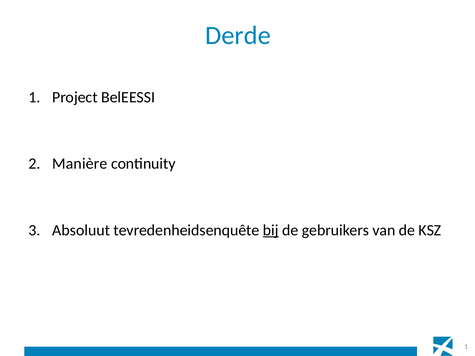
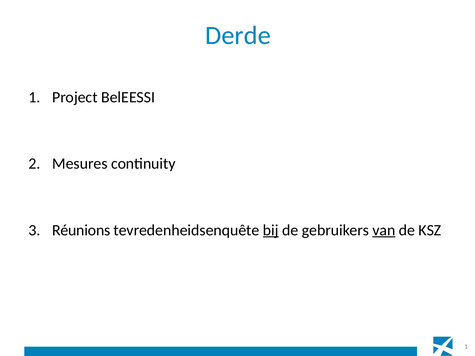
Manière: Manière -> Mesures
Absoluut: Absoluut -> Réunions
van underline: none -> present
